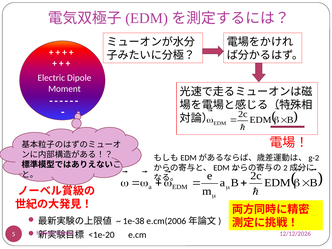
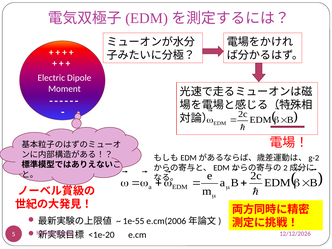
1e-38: 1e-38 -> 1e-55
